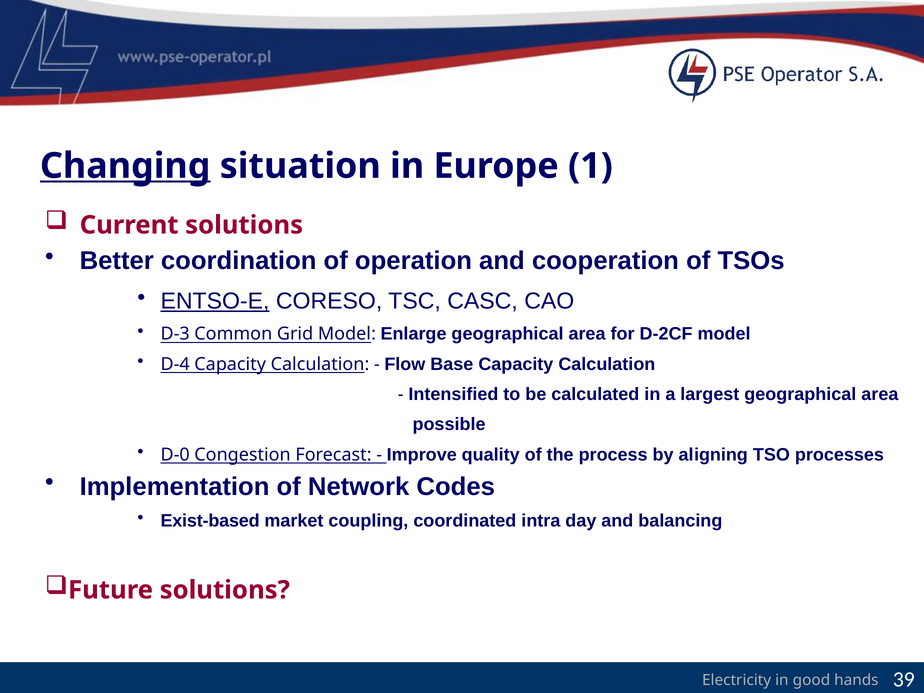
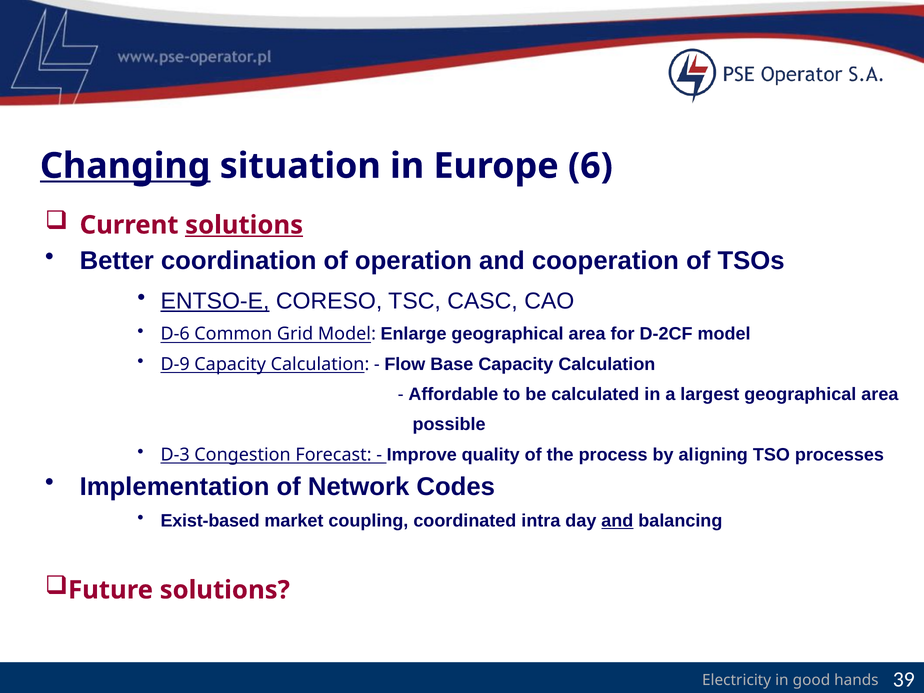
1: 1 -> 6
solutions at (244, 225) underline: none -> present
D-3: D-3 -> D-6
D-4: D-4 -> D-9
Intensified: Intensified -> Affordable
D-0: D-0 -> D-3
and at (617, 521) underline: none -> present
